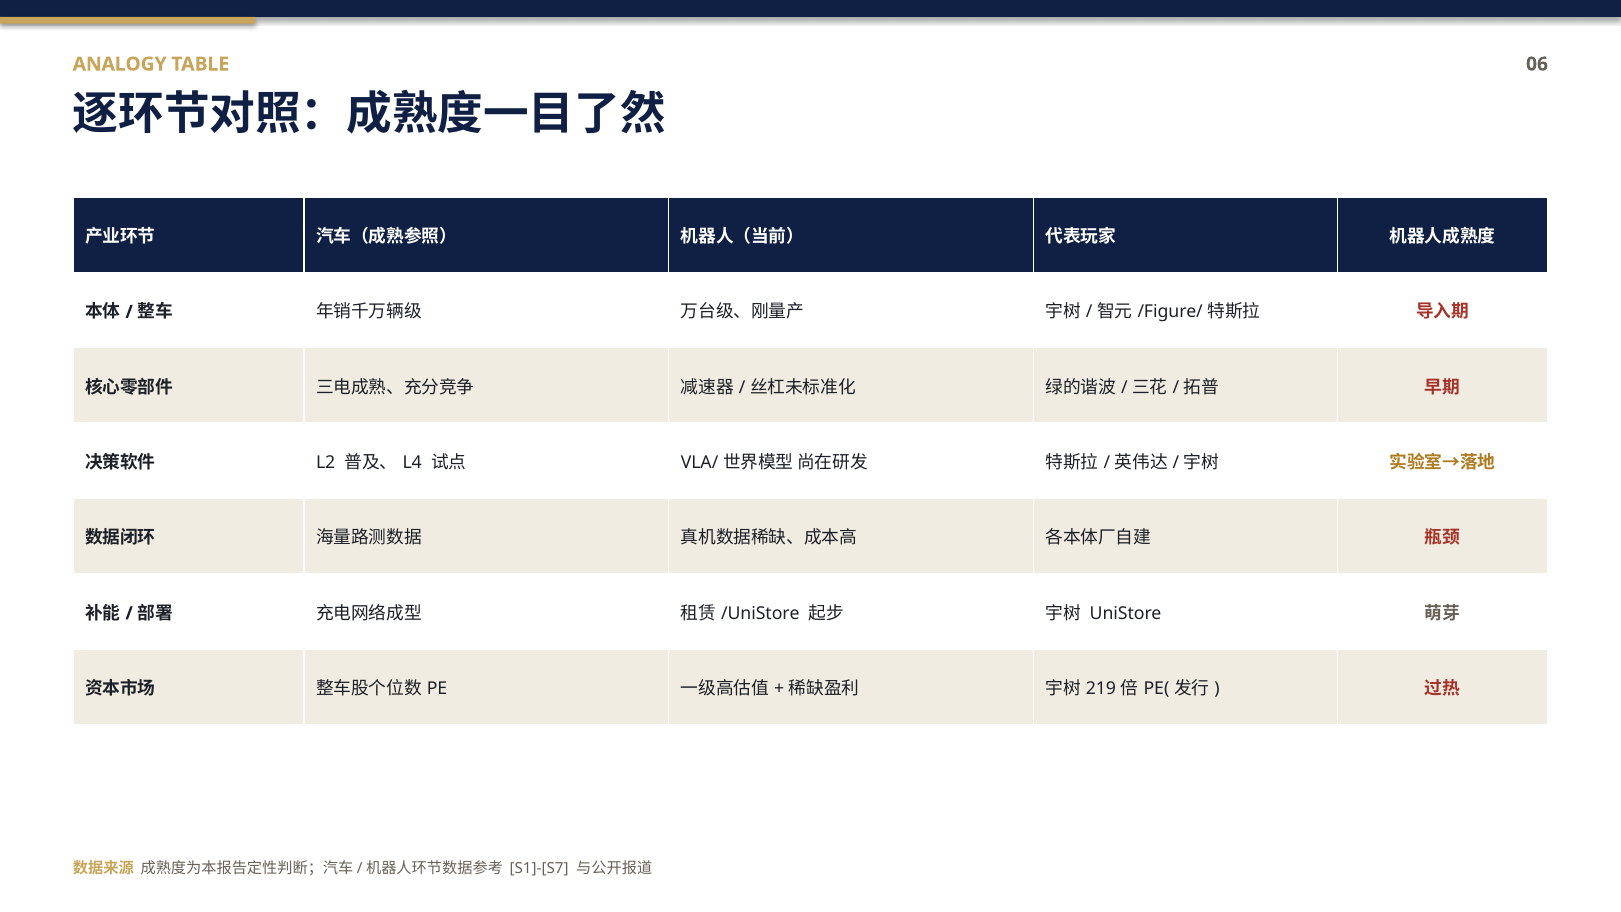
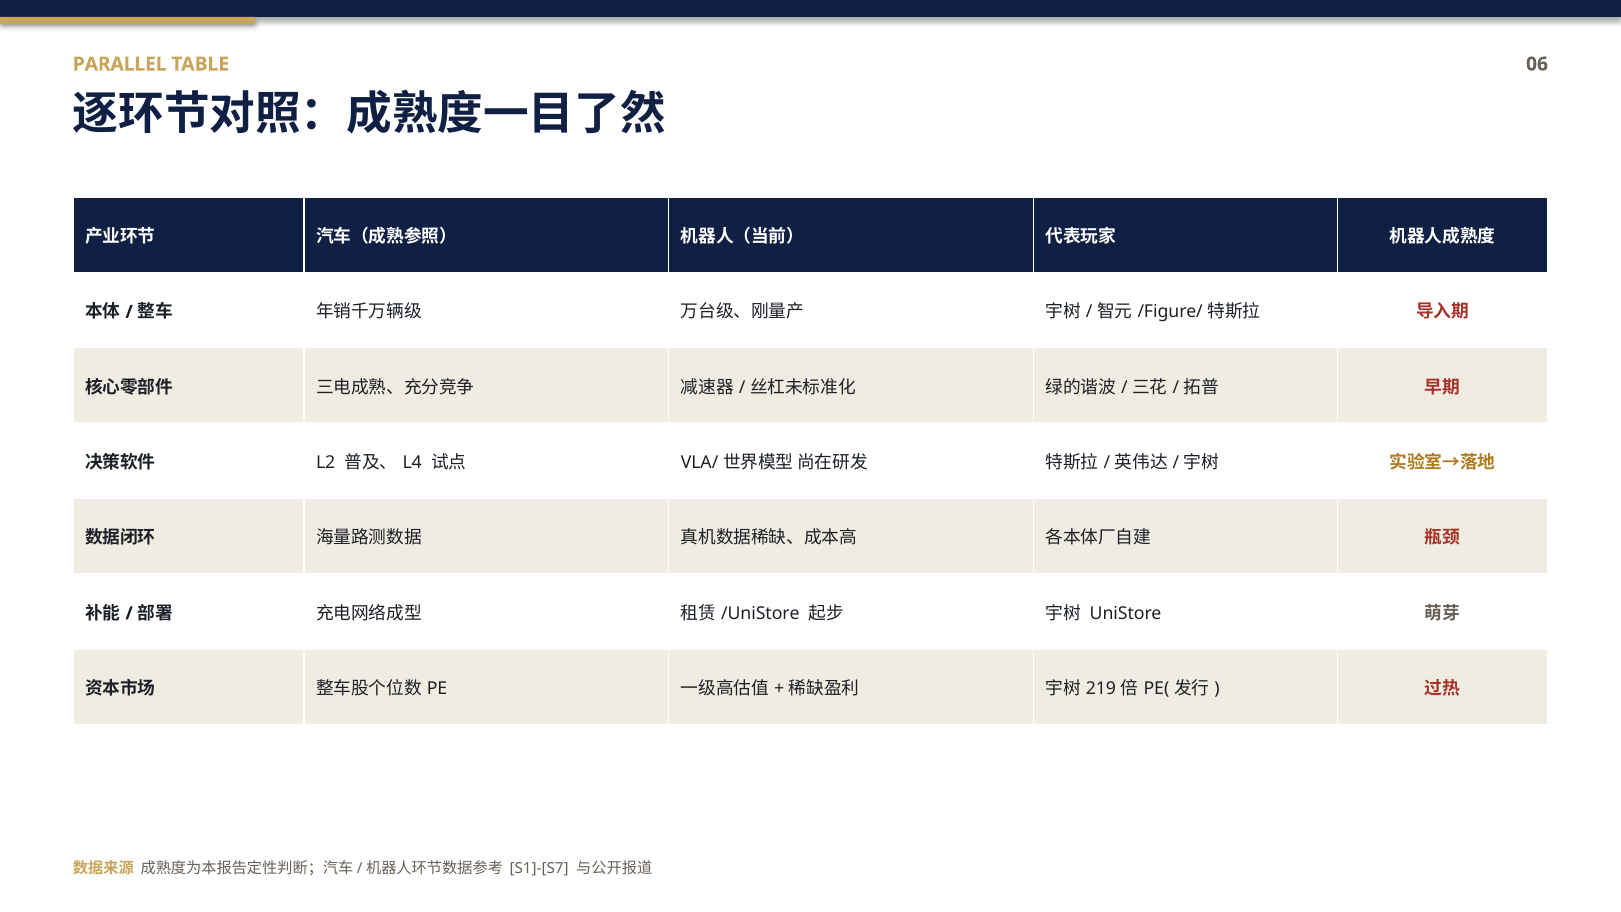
ANALOGY: ANALOGY -> PARALLEL
